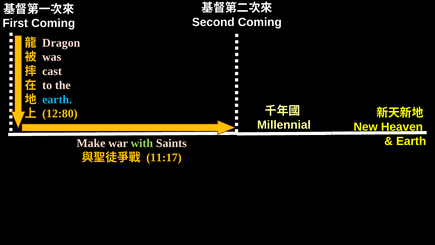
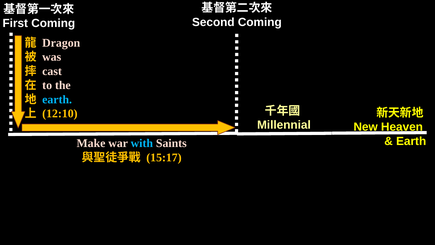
12:80: 12:80 -> 12:10
with colour: light green -> light blue
11:17: 11:17 -> 15:17
